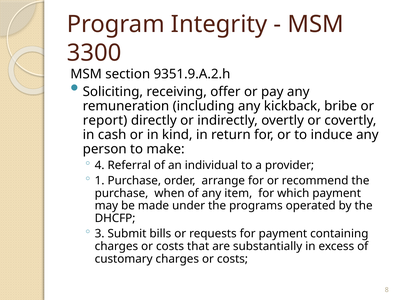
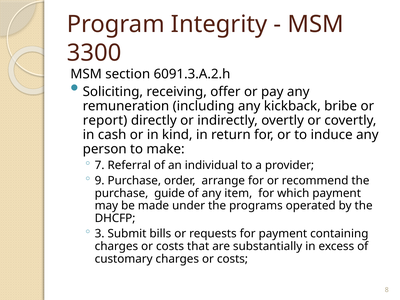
9351.9.A.2.h: 9351.9.A.2.h -> 6091.3.A.2.h
4: 4 -> 7
1: 1 -> 9
when: when -> guide
